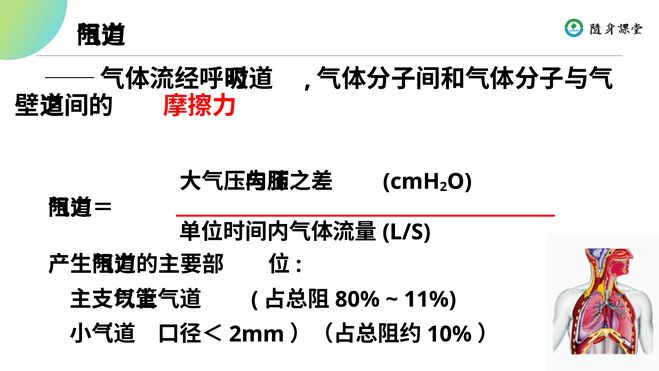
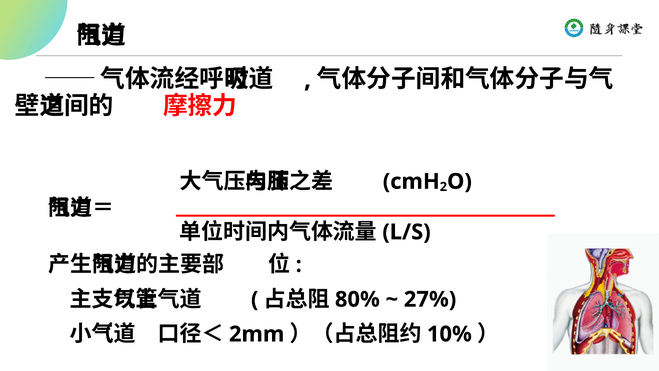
11%: 11% -> 27%
